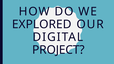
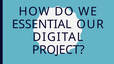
EXPLORED: EXPLORED -> ESSENTIAL
